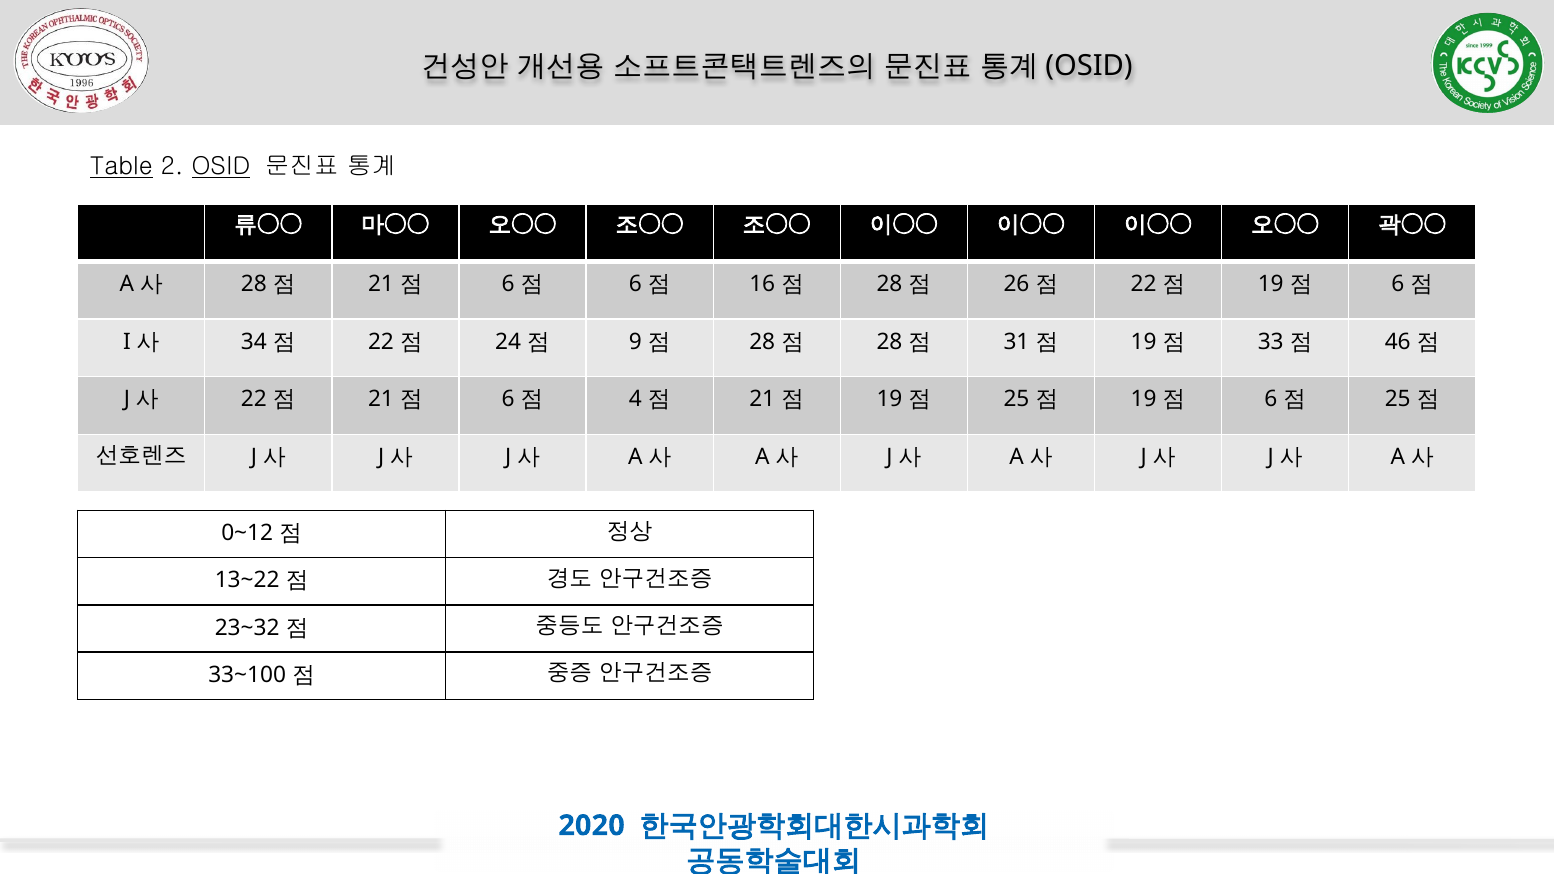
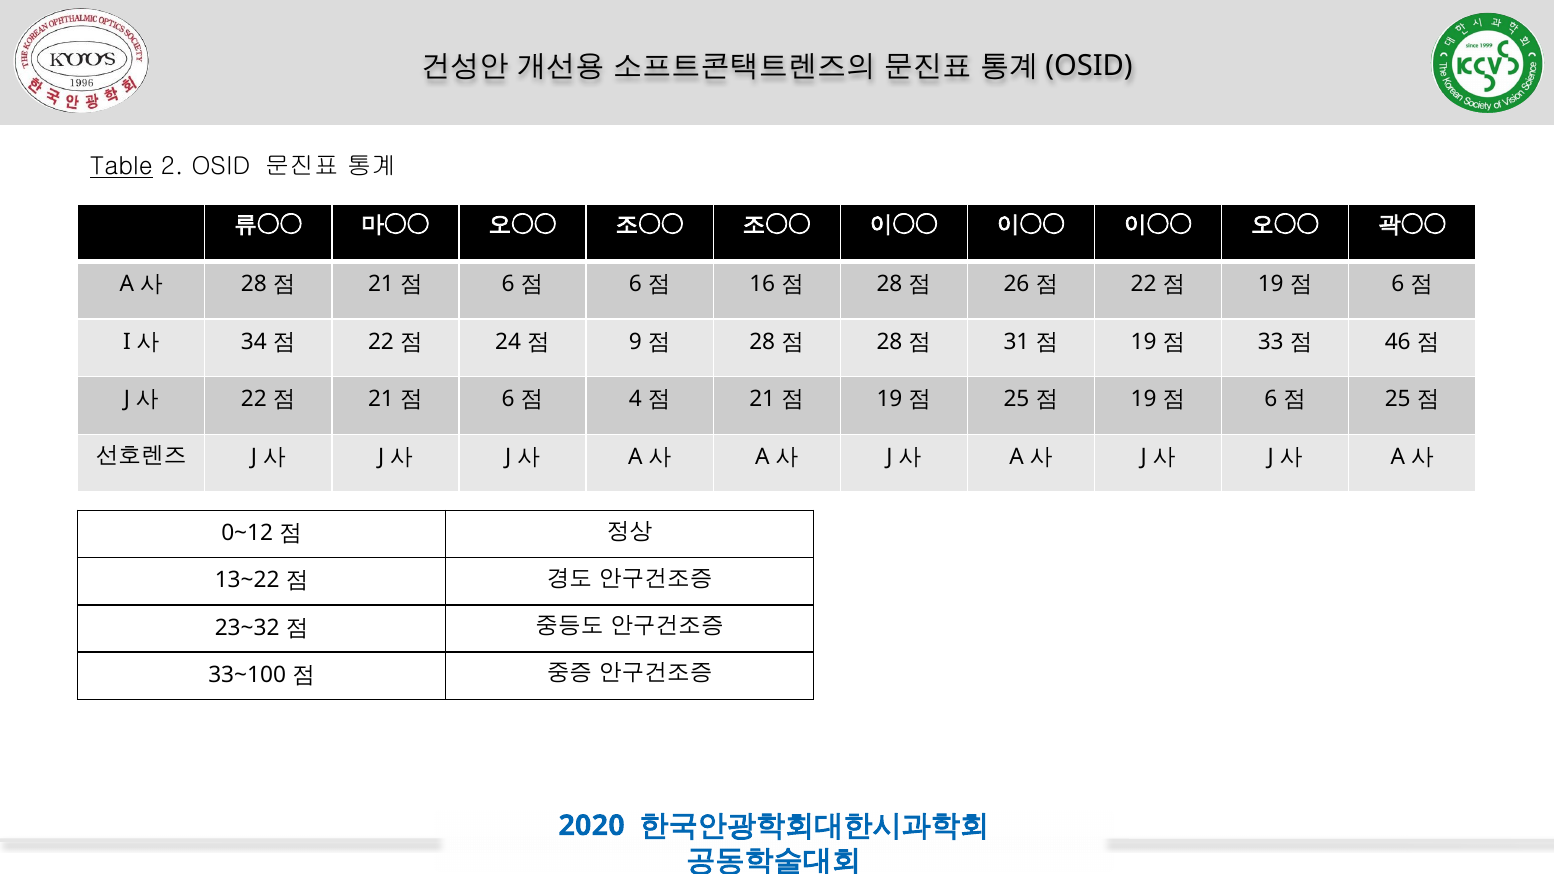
OSID underline: present -> none
